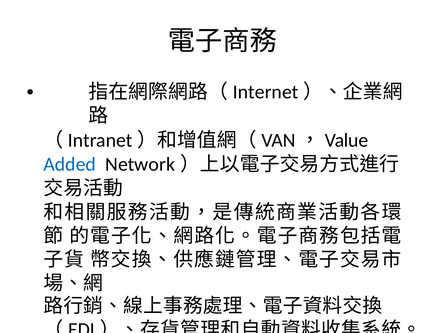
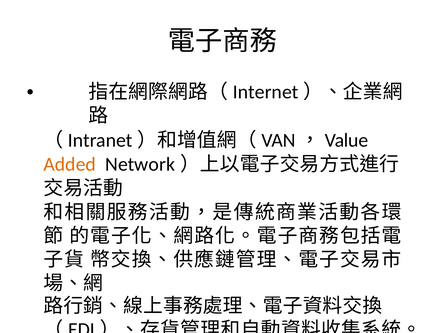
Added colour: blue -> orange
